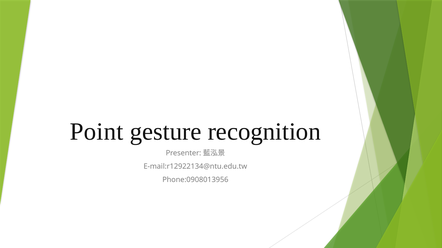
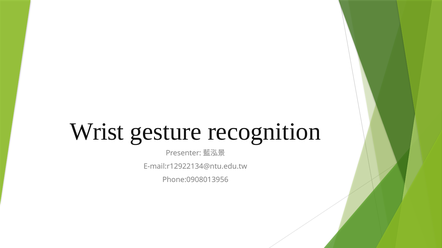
Point: Point -> Wrist
